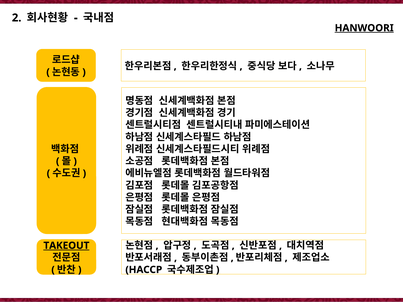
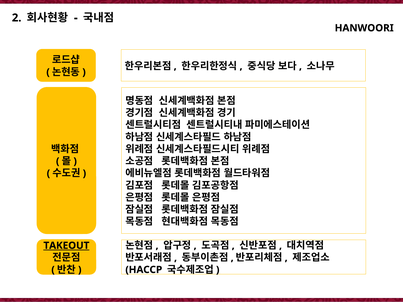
HANWOORI underline: present -> none
